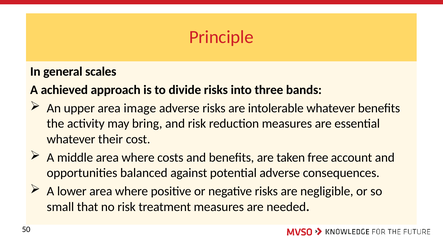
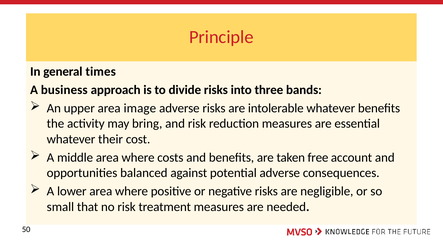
scales: scales -> times
achieved: achieved -> business
